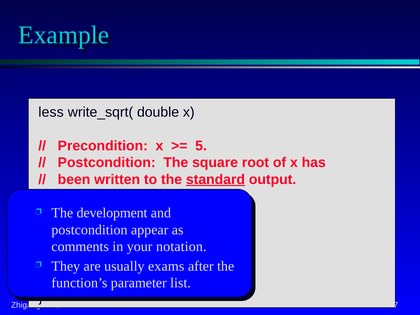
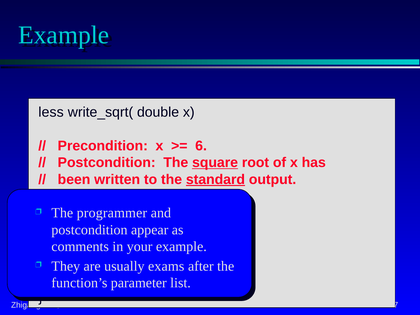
5: 5 -> 6
square underline: none -> present
development: development -> programmer
your notation: notation -> example
